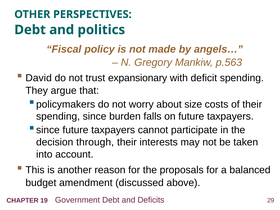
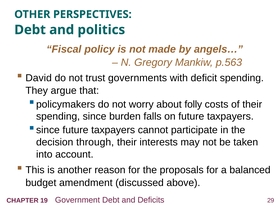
expansionary: expansionary -> governments
size: size -> folly
